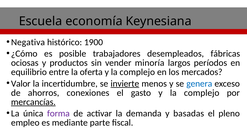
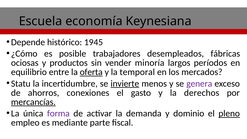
Negativa: Negativa -> Depende
1900: 1900 -> 1945
oferta underline: none -> present
complejo at (137, 72): complejo -> temporal
Valor: Valor -> Statu
genera colour: blue -> purple
gasto y la complejo: complejo -> derechos
basadas: basadas -> dominio
pleno underline: none -> present
